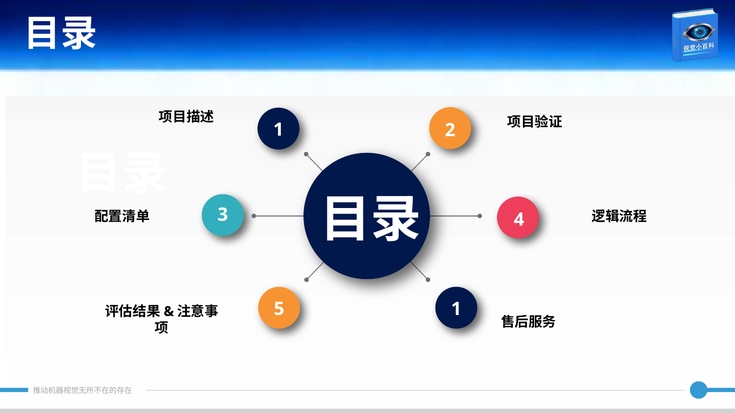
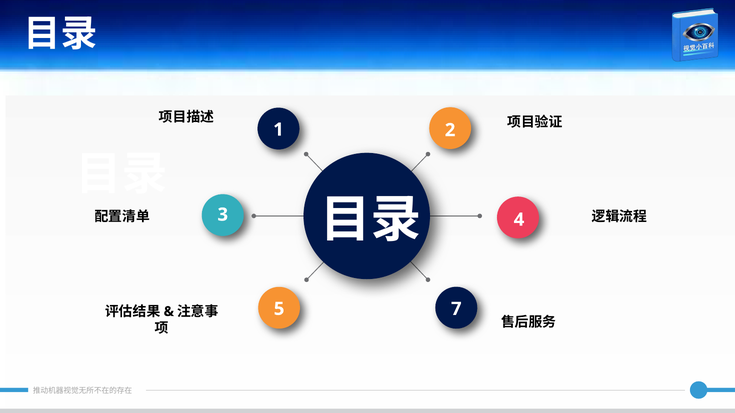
5 1: 1 -> 7
